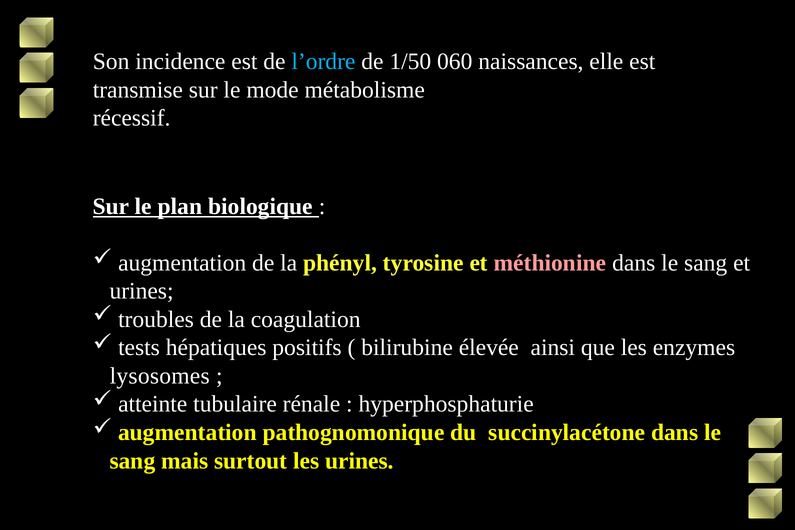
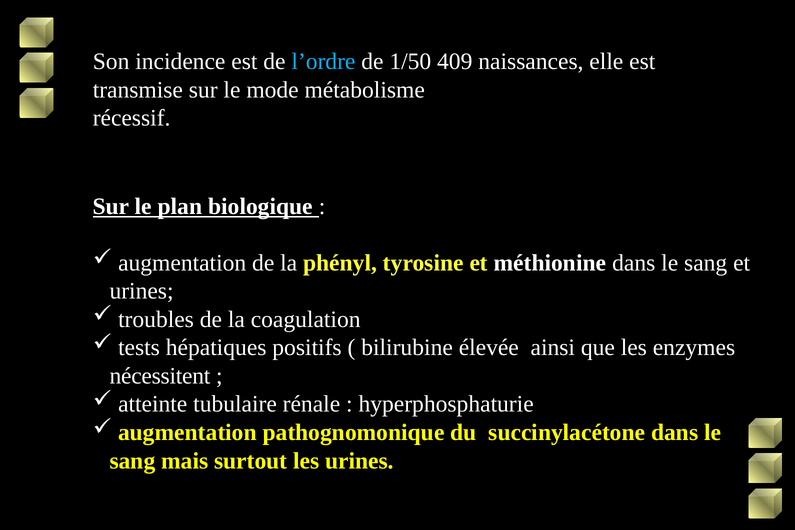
060: 060 -> 409
méthionine colour: pink -> white
lysosomes: lysosomes -> nécessitent
